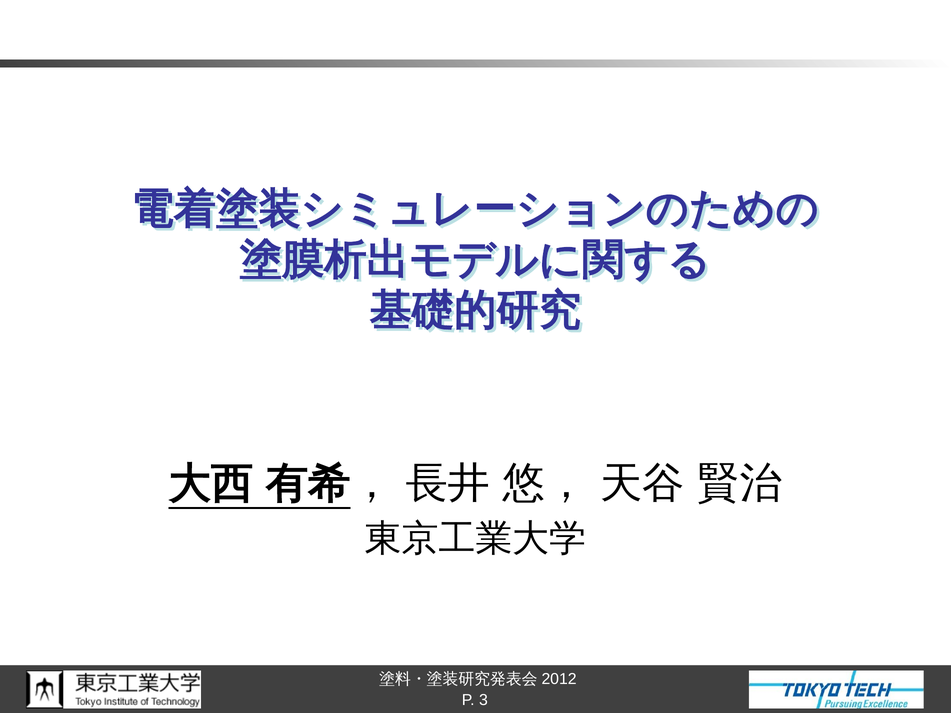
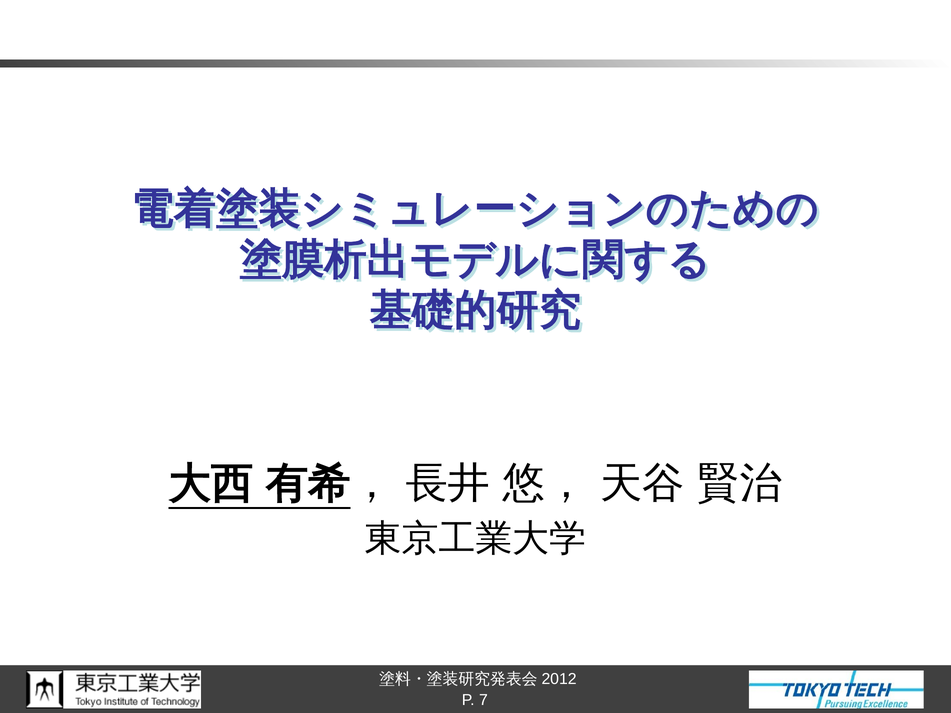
3: 3 -> 7
